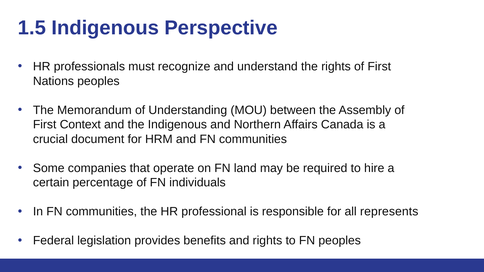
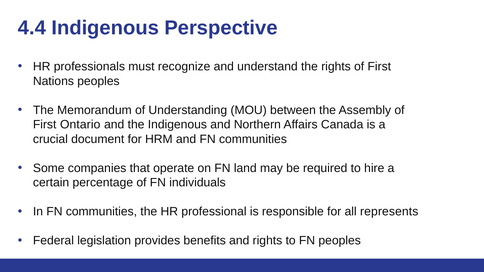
1.5: 1.5 -> 4.4
Context: Context -> Ontario
